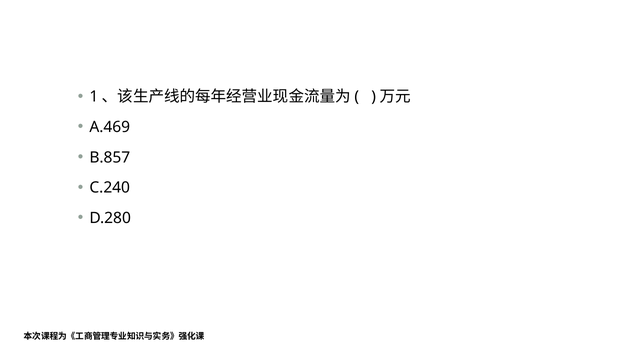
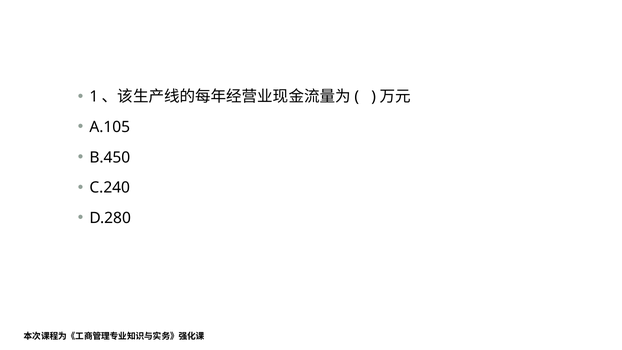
A.469: A.469 -> A.105
B.857: B.857 -> B.450
